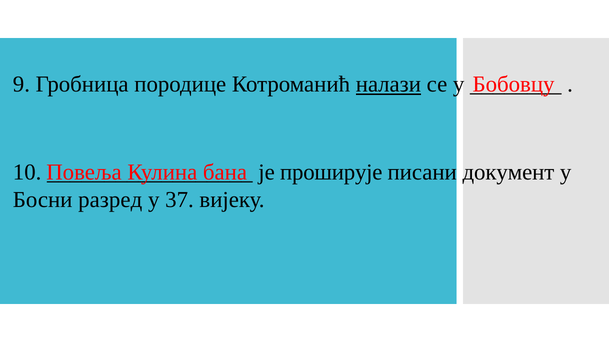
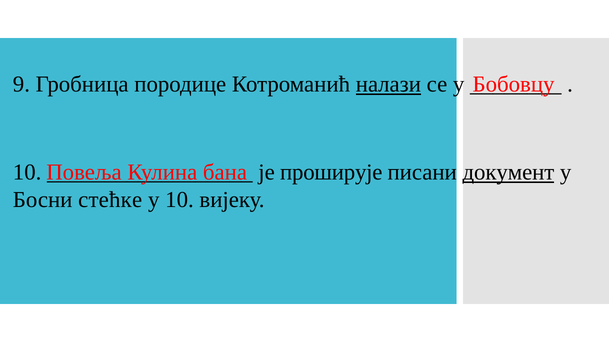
документ underline: none -> present
разред: разред -> стећке
у 37: 37 -> 10
